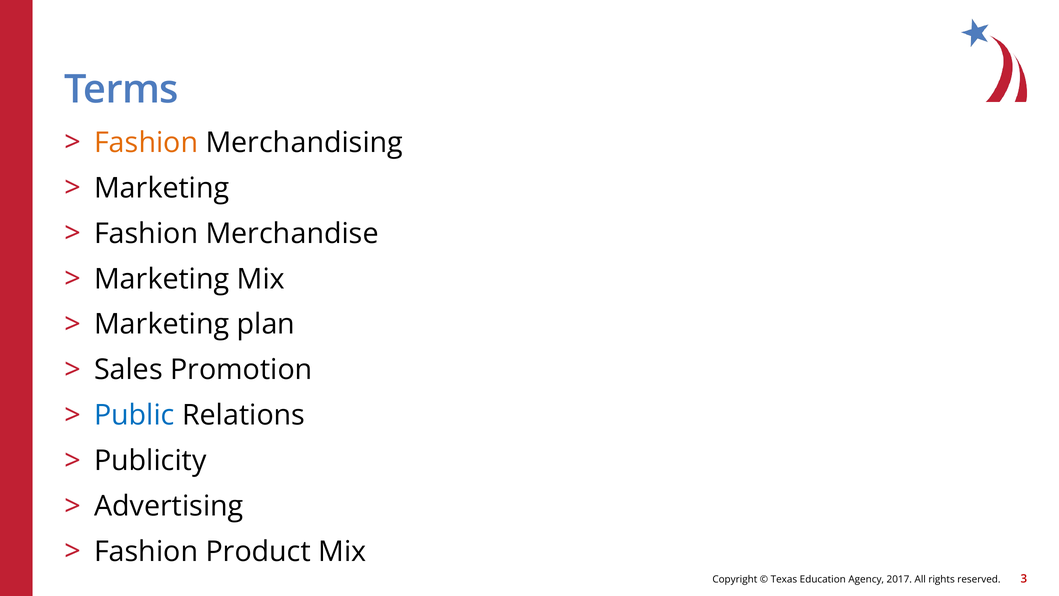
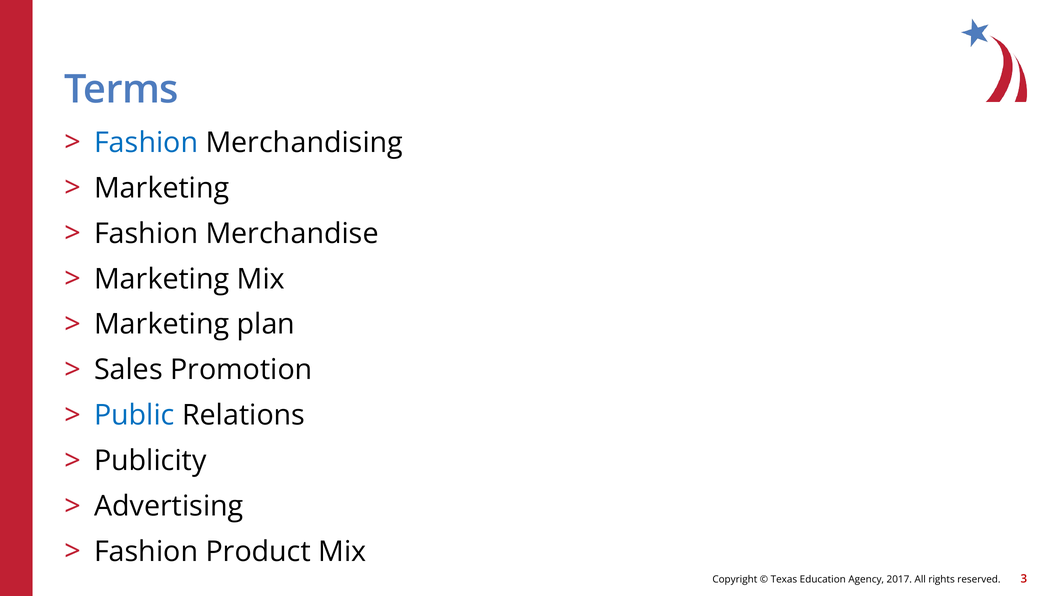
Fashion at (146, 143) colour: orange -> blue
